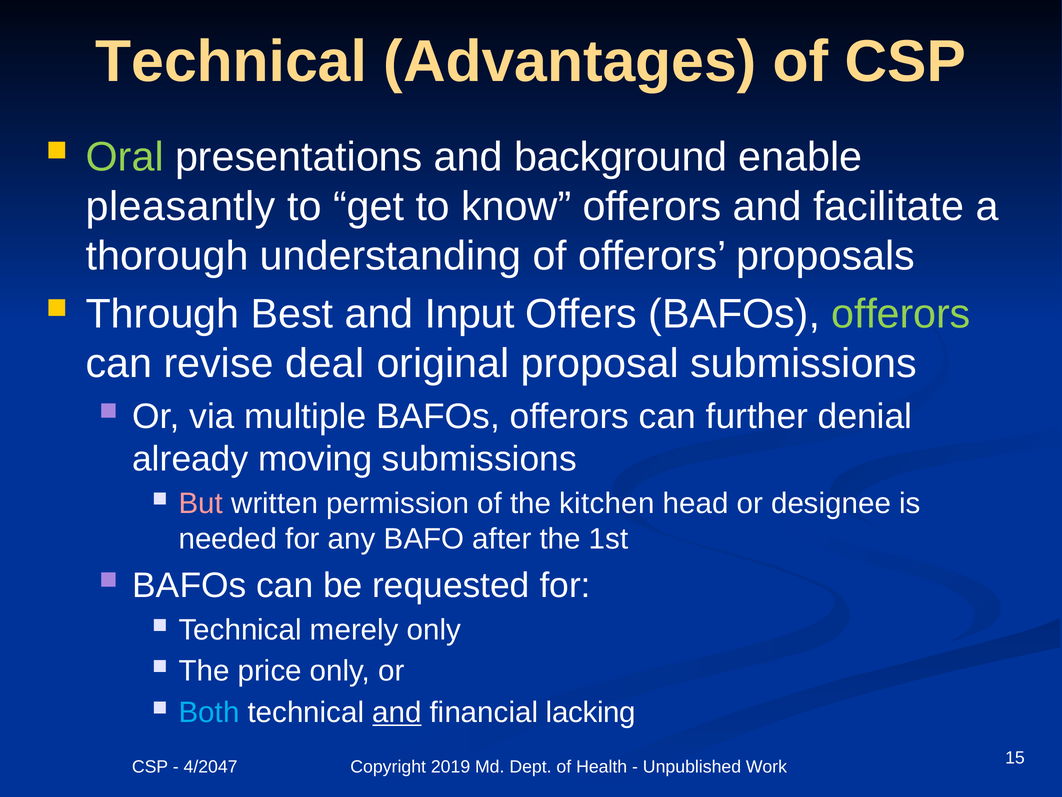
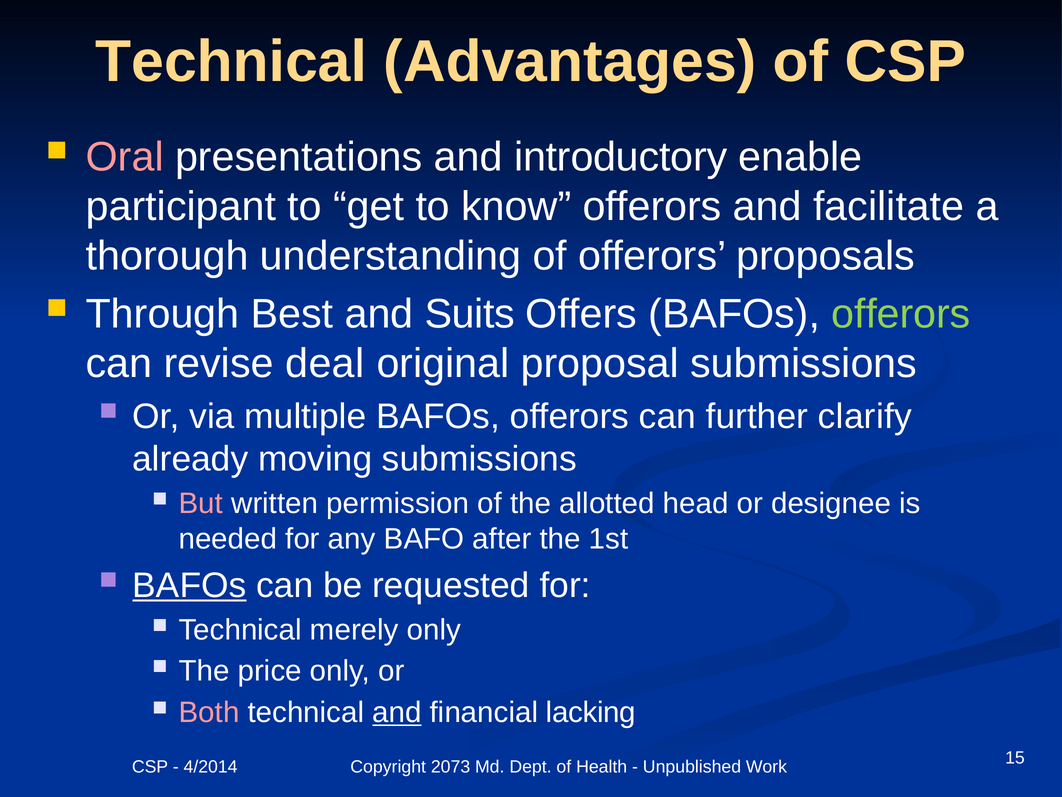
Oral colour: light green -> pink
background: background -> introductory
pleasantly: pleasantly -> participant
Input: Input -> Suits
denial: denial -> clarify
kitchen: kitchen -> allotted
BAFOs at (189, 585) underline: none -> present
Both colour: light blue -> pink
4/2047: 4/2047 -> 4/2014
2019: 2019 -> 2073
